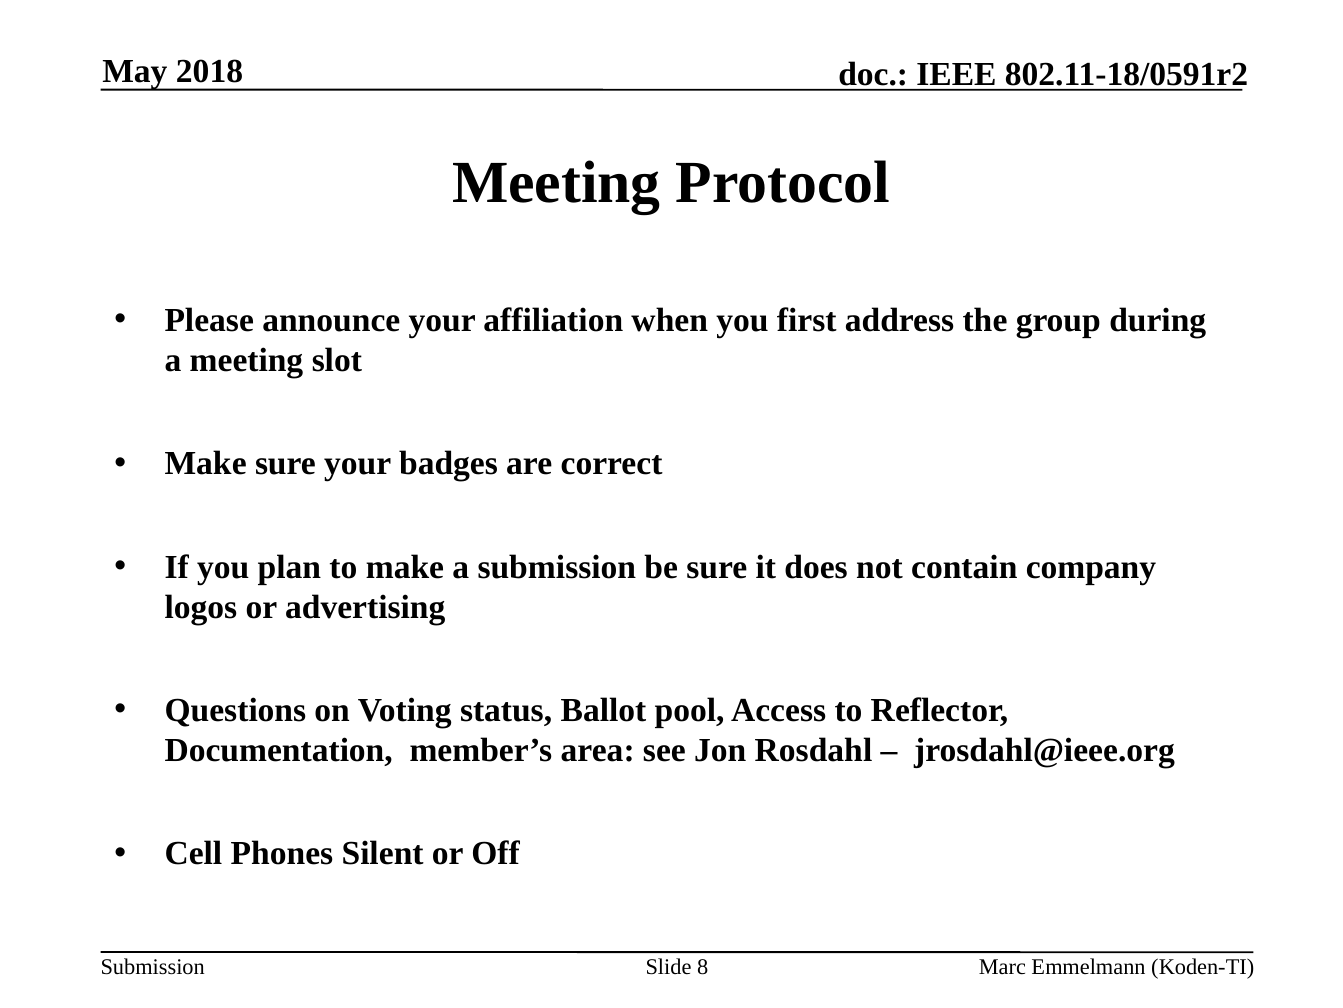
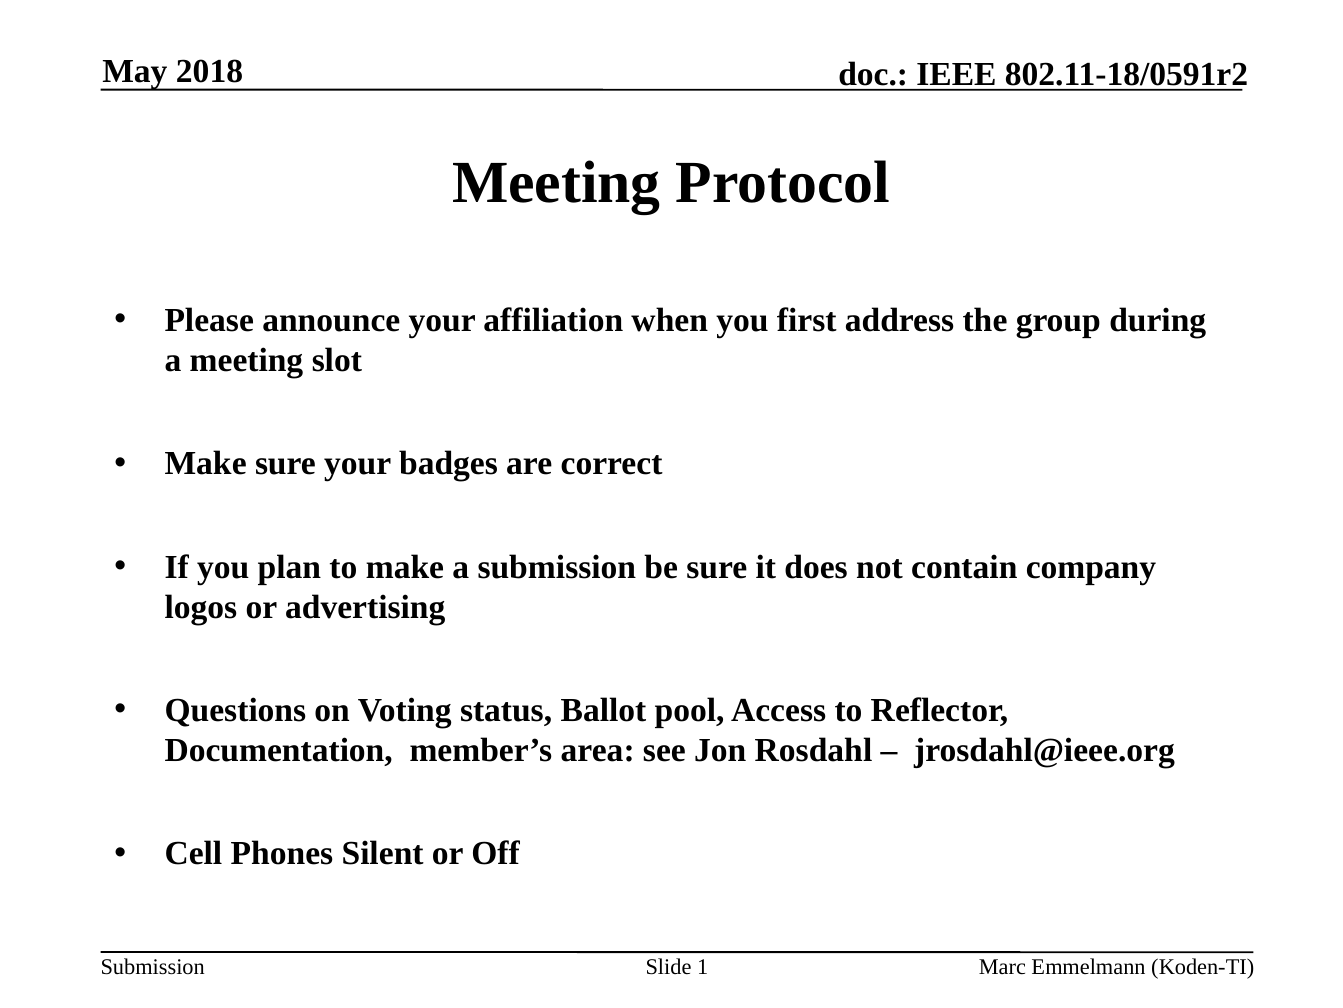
8: 8 -> 1
